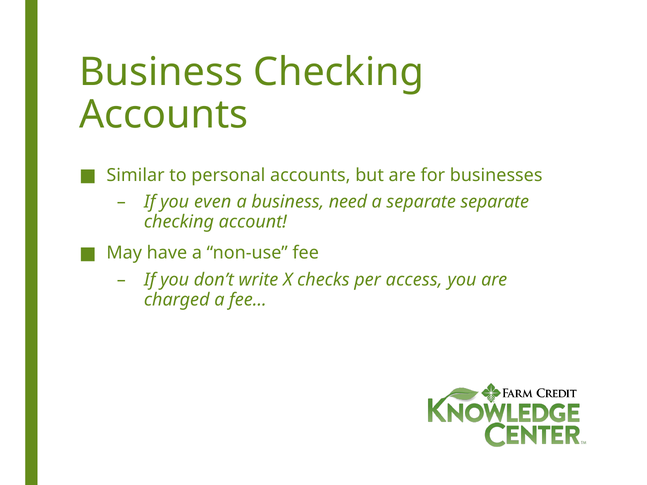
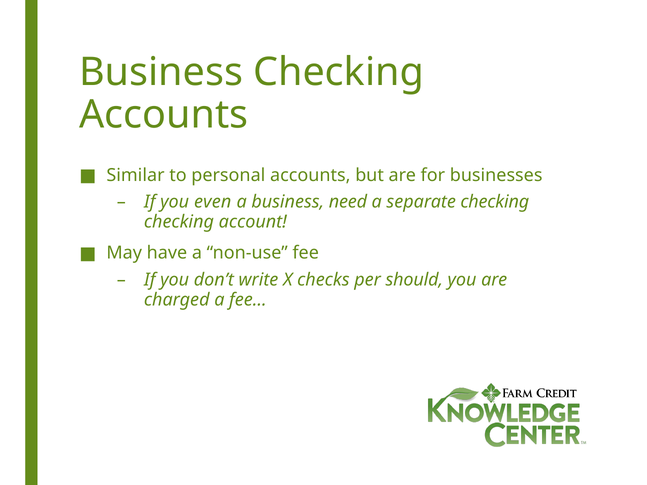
separate separate: separate -> checking
access: access -> should
